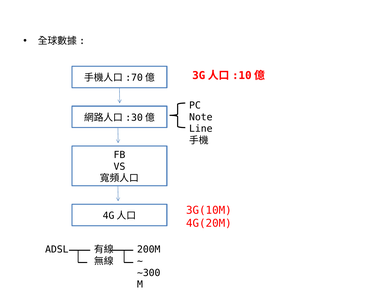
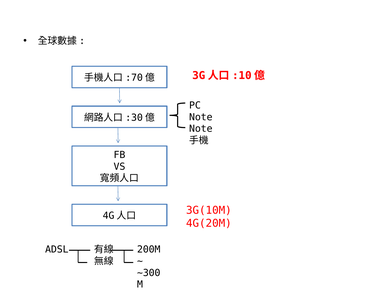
Line at (201, 129): Line -> Note
